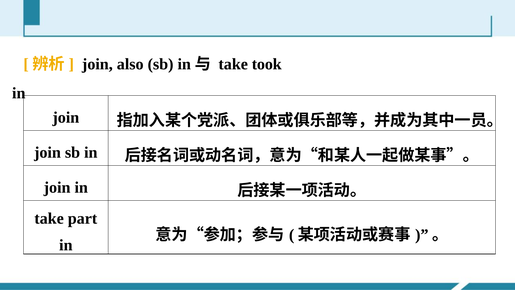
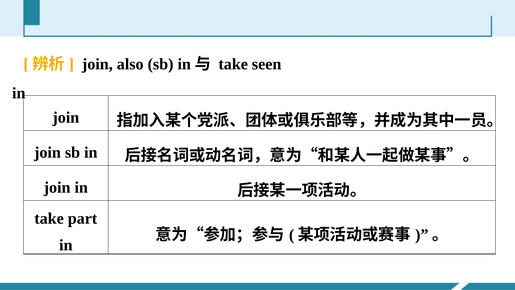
took: took -> seen
